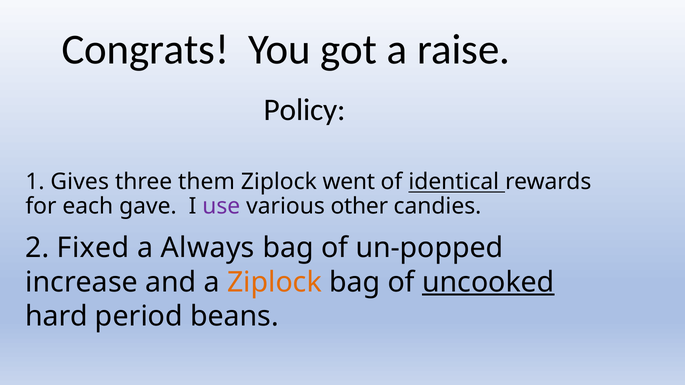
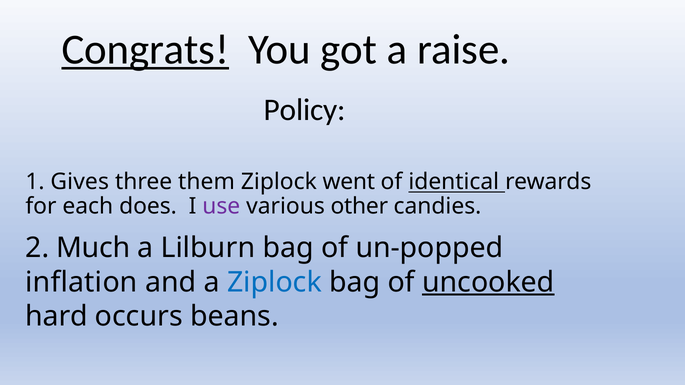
Congrats underline: none -> present
gave: gave -> does
Fixed: Fixed -> Much
Always: Always -> Lilburn
increase: increase -> inflation
Ziplock at (274, 282) colour: orange -> blue
period: period -> occurs
